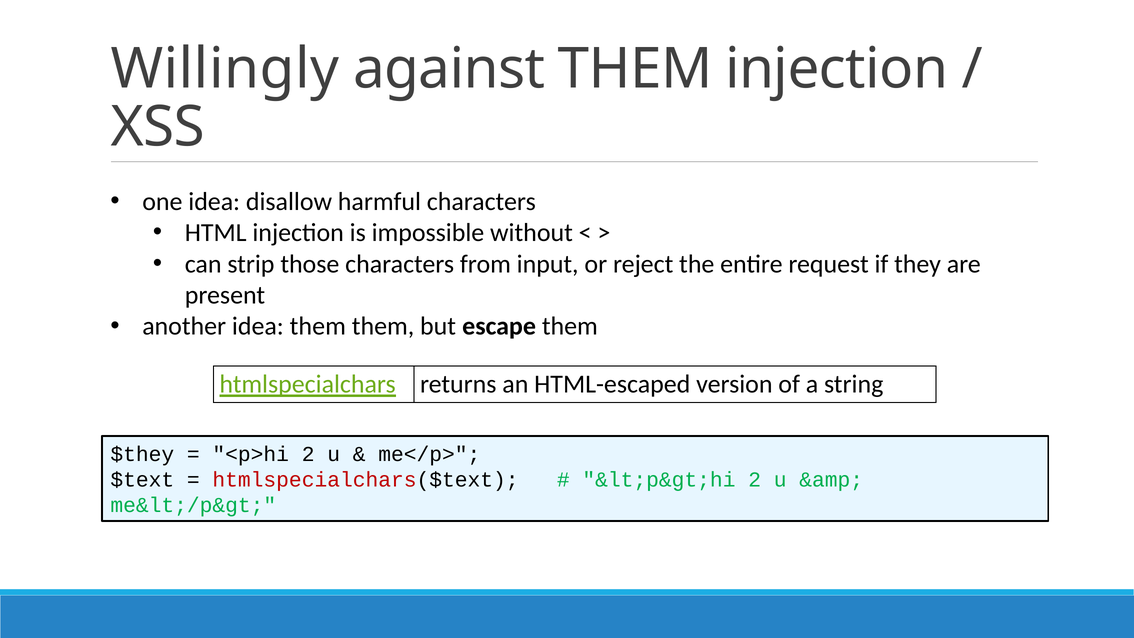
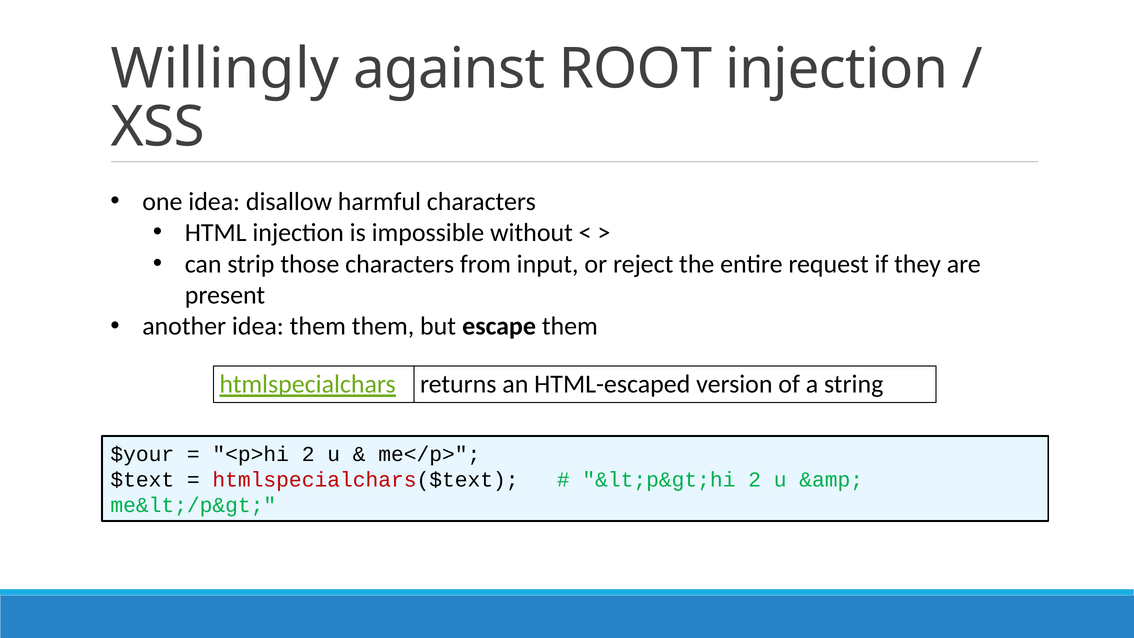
against THEM: THEM -> ROOT
$they: $they -> $your
